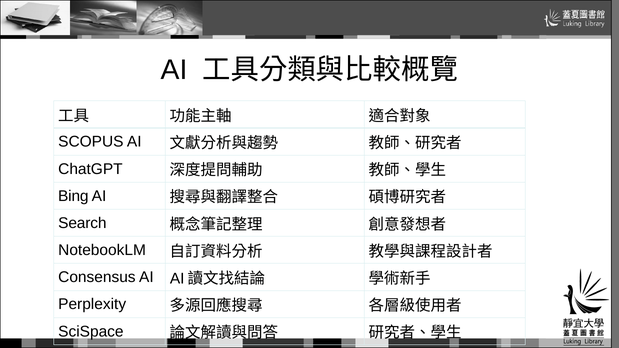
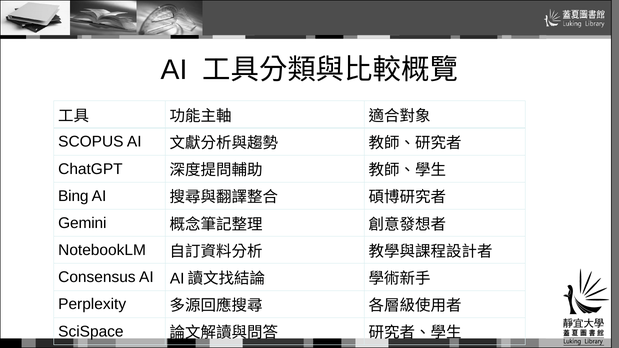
Search: Search -> Gemini
